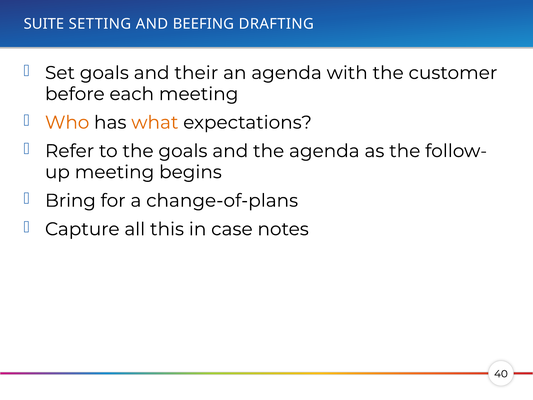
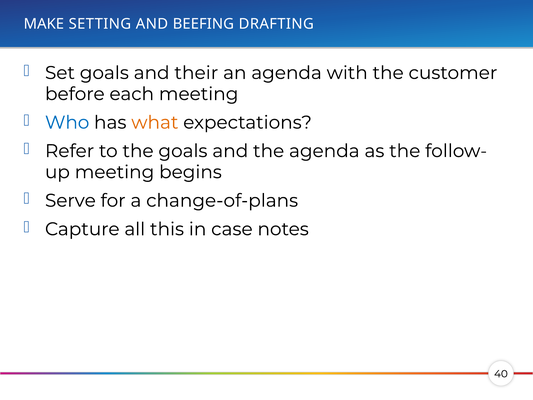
SUITE: SUITE -> MAKE
Who colour: orange -> blue
Bring: Bring -> Serve
